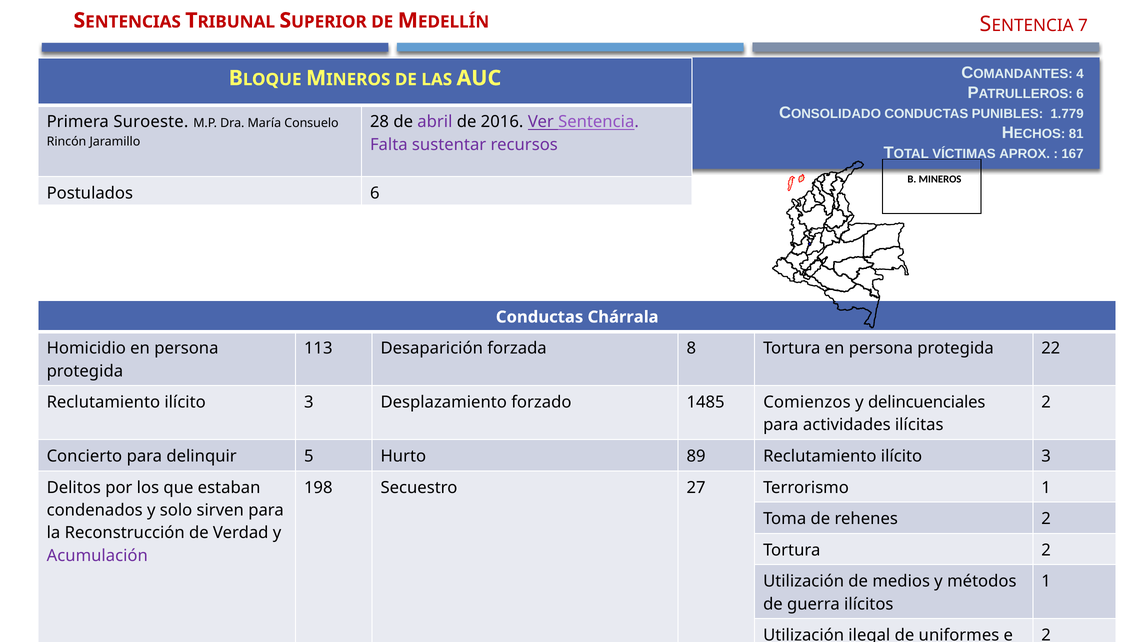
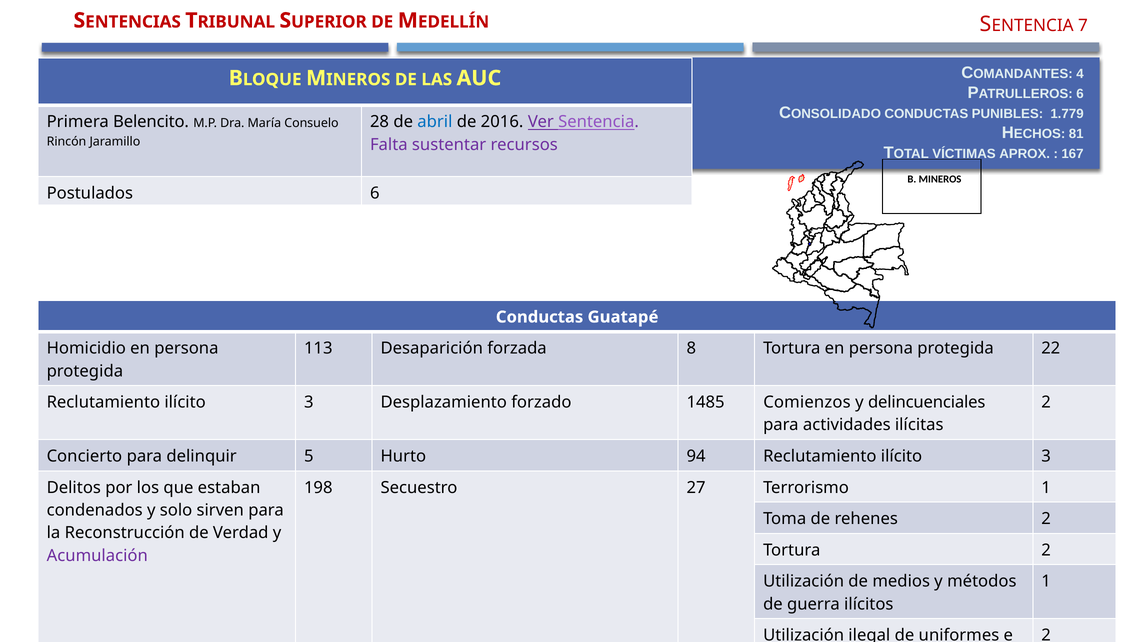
Suroeste: Suroeste -> Belencito
abril colour: purple -> blue
Chárrala: Chárrala -> Guatapé
89: 89 -> 94
